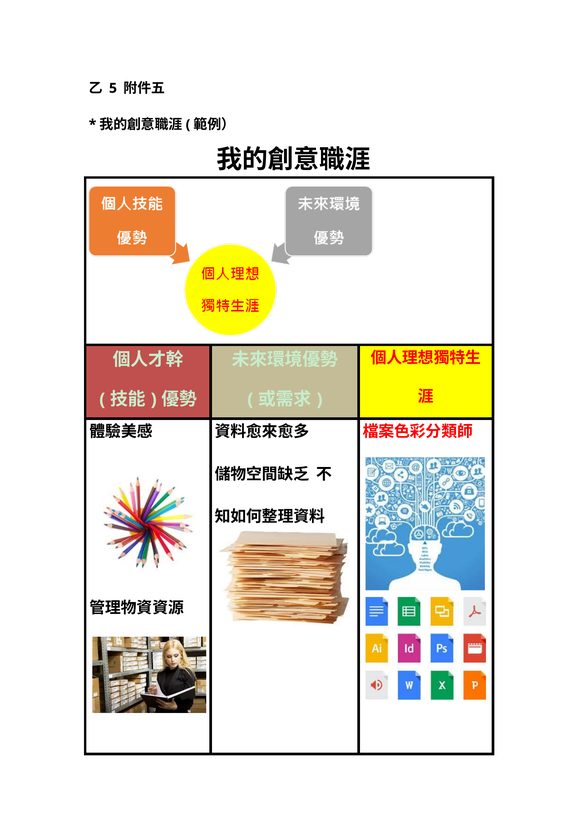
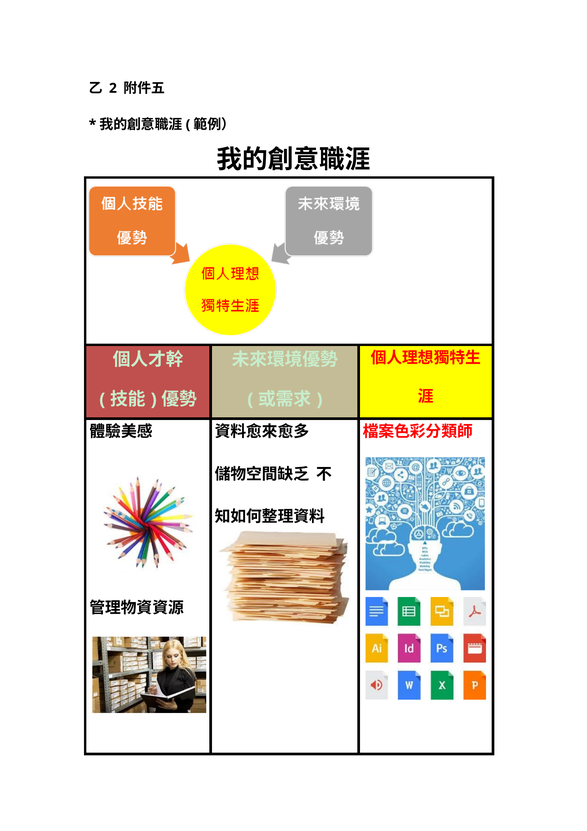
5: 5 -> 2
